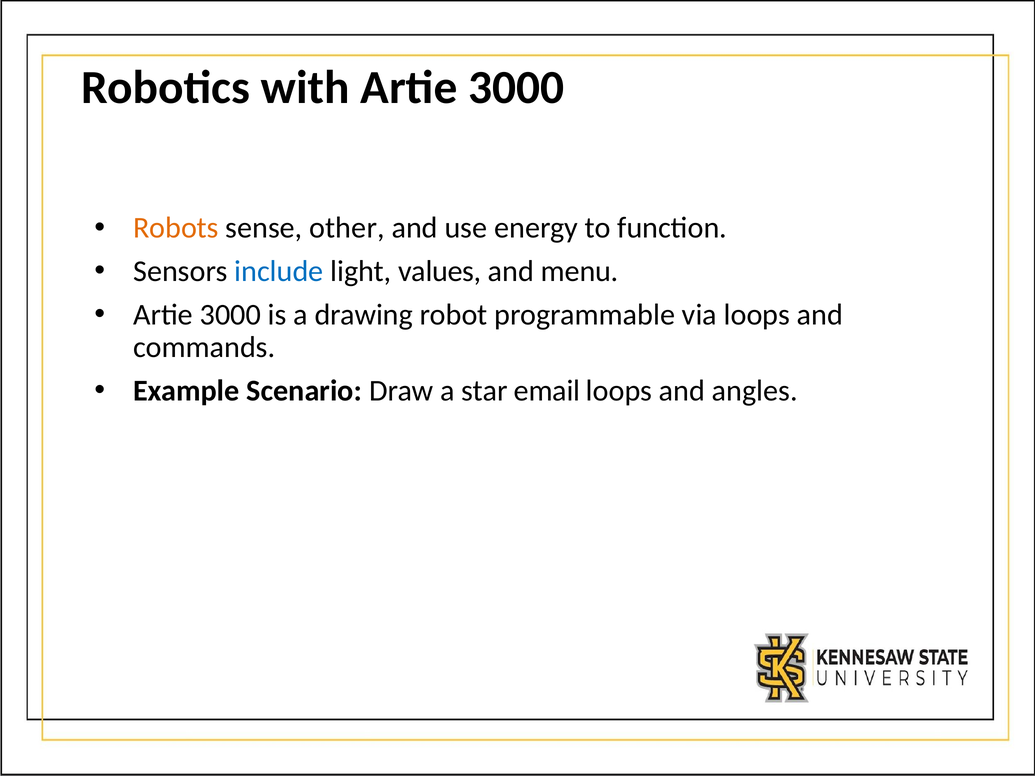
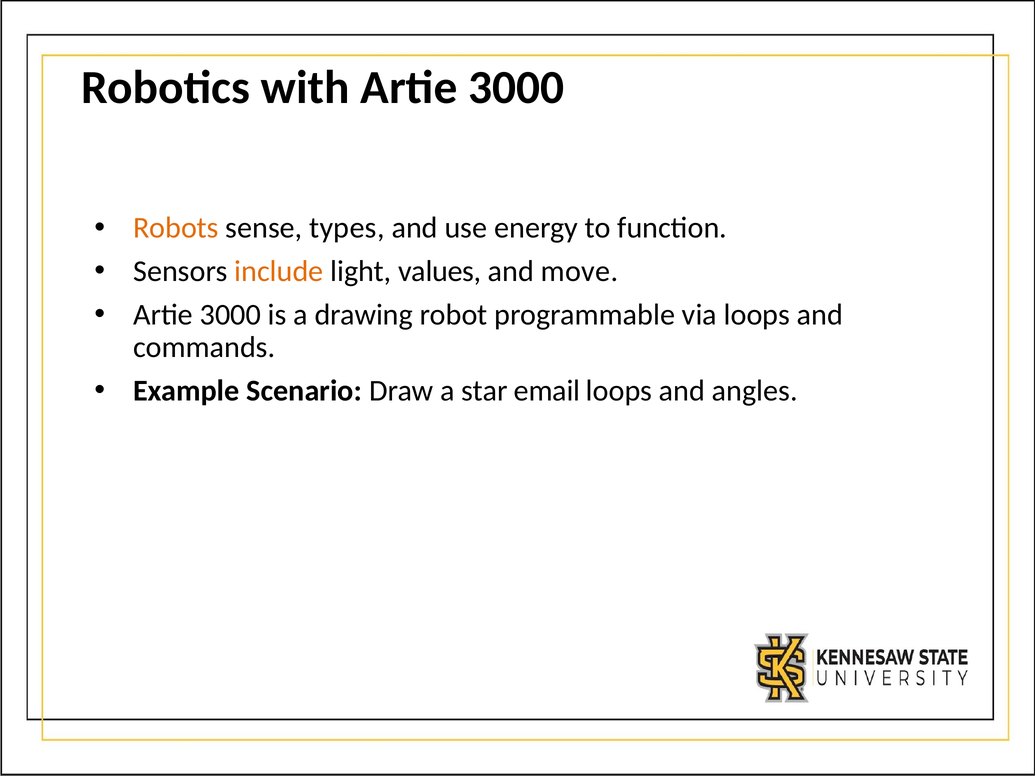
other: other -> types
include colour: blue -> orange
menu: menu -> move
